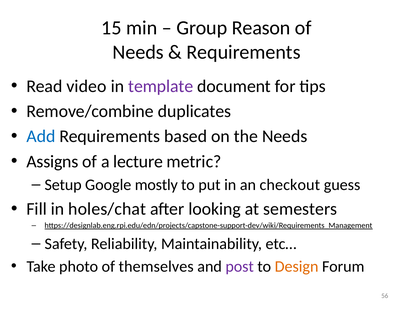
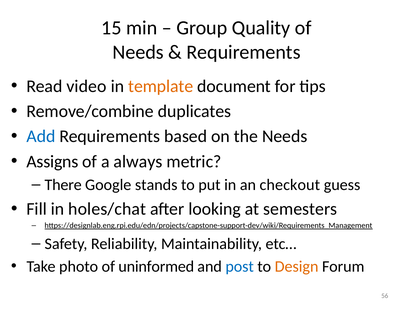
Reason: Reason -> Quality
template colour: purple -> orange
lecture: lecture -> always
Setup: Setup -> There
mostly: mostly -> stands
themselves: themselves -> uninformed
post colour: purple -> blue
